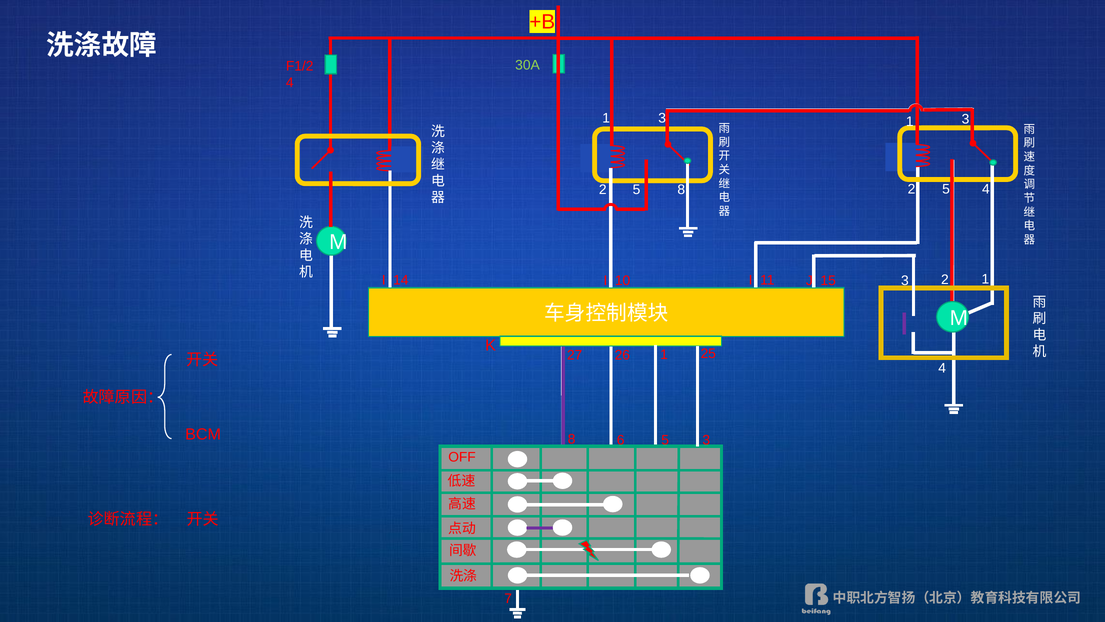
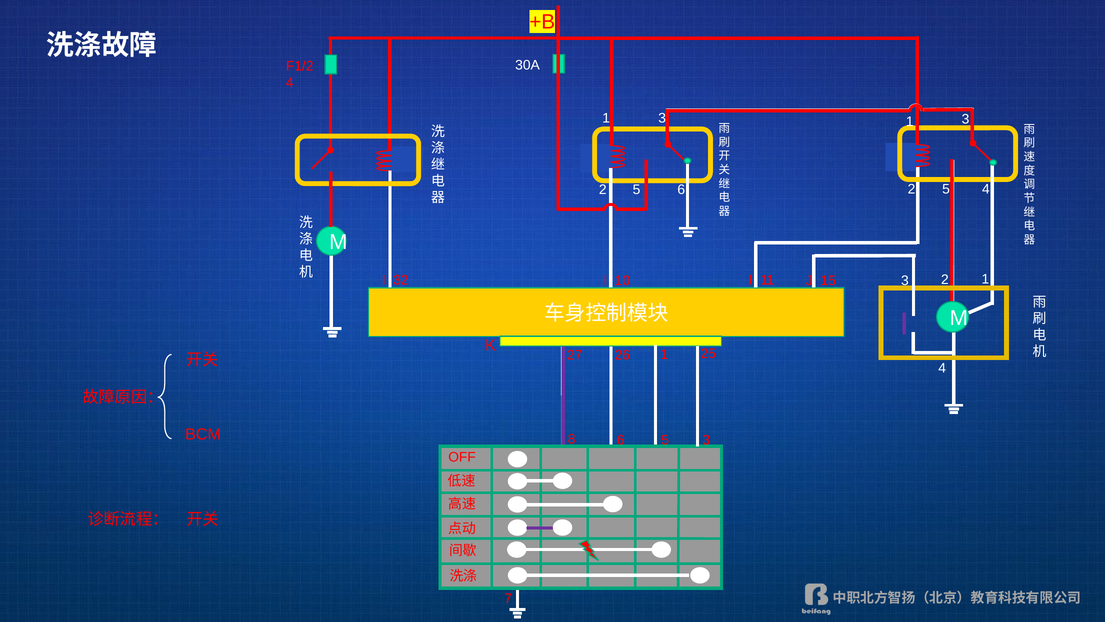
30A colour: light green -> white
2 8: 8 -> 6
14: 14 -> 32
